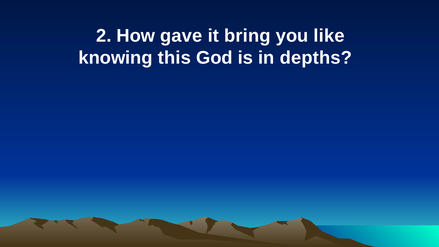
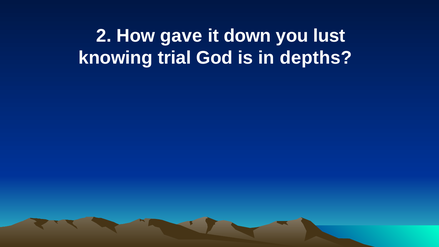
bring: bring -> down
like: like -> lust
this: this -> trial
